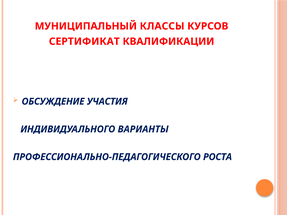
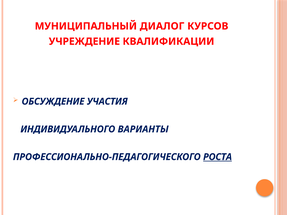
КЛАССЫ: КЛАССЫ -> ДИАЛОГ
СЕРТИФИКАТ: СЕРТИФИКАТ -> УЧРЕЖДЕНИЕ
РОСТА underline: none -> present
